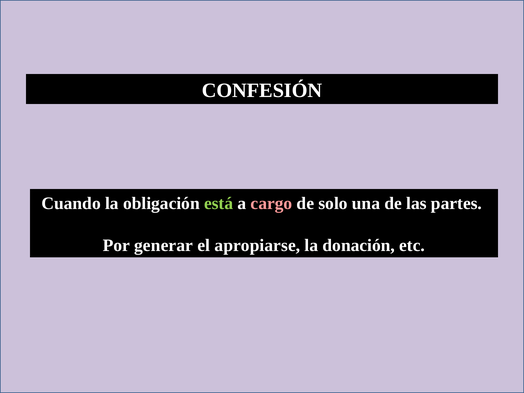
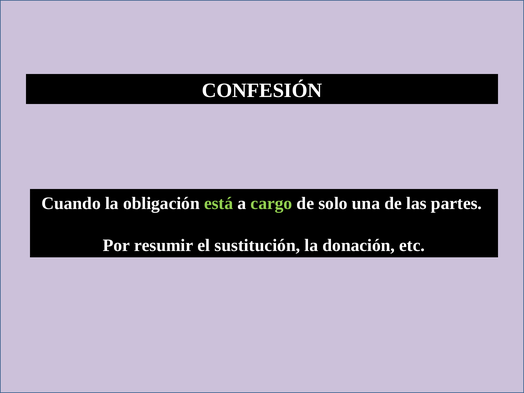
cargo colour: pink -> light green
generar: generar -> resumir
apropiarse: apropiarse -> sustitución
